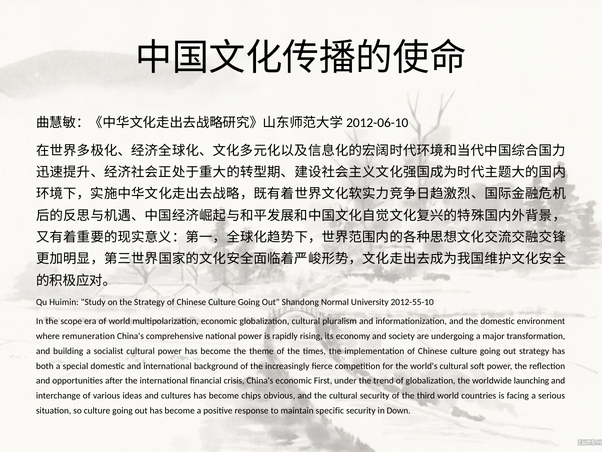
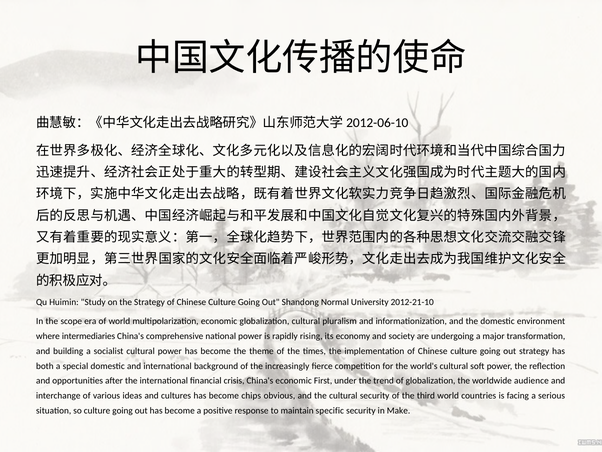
2012-55-10: 2012-55-10 -> 2012-21-10
remuneration: remuneration -> intermediaries
launching: launching -> audience
Down: Down -> Make
